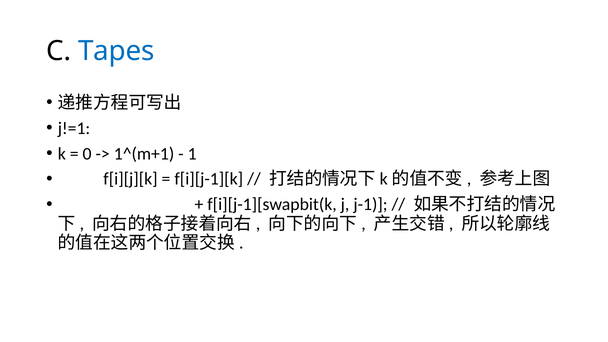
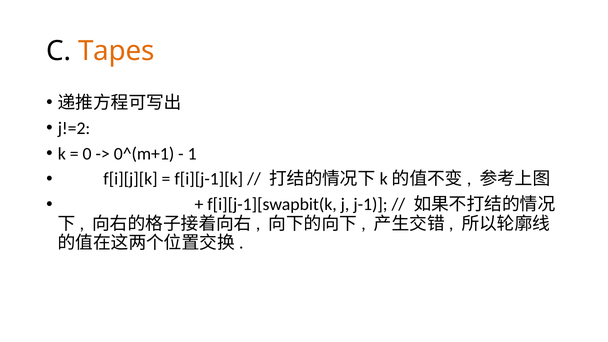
Tapes colour: blue -> orange
j!=1: j!=1 -> j!=2
1^(m+1: 1^(m+1 -> 0^(m+1
